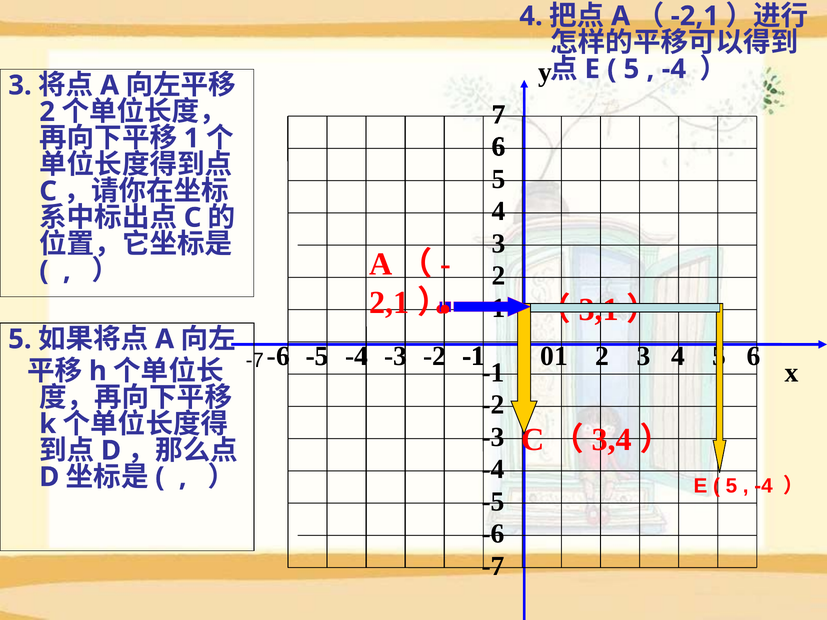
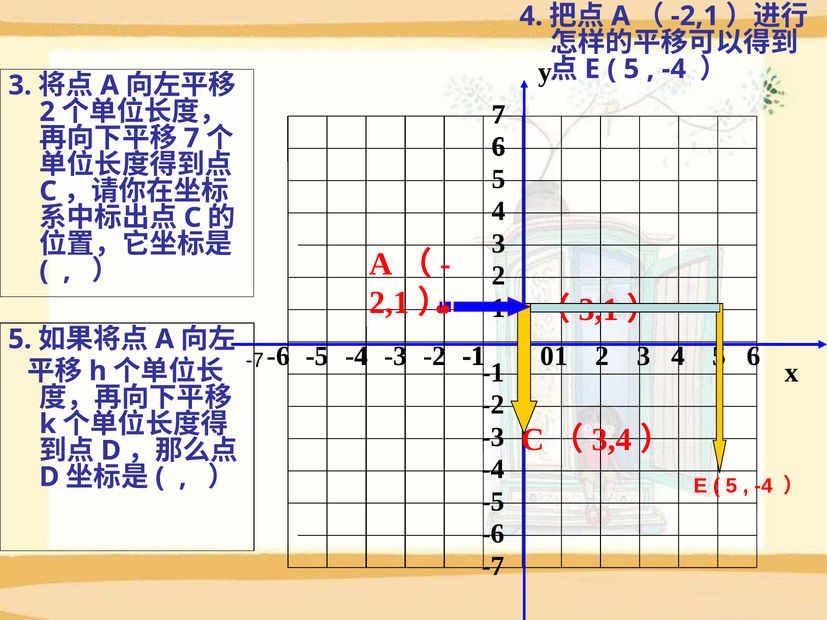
1 at (192, 138): 1 -> 7
